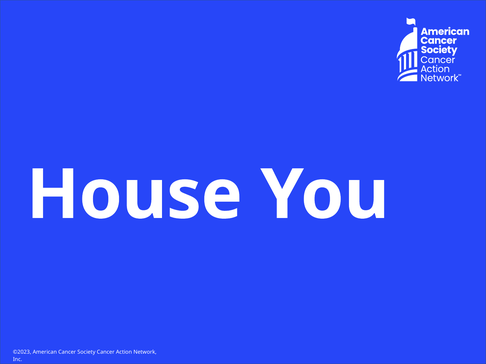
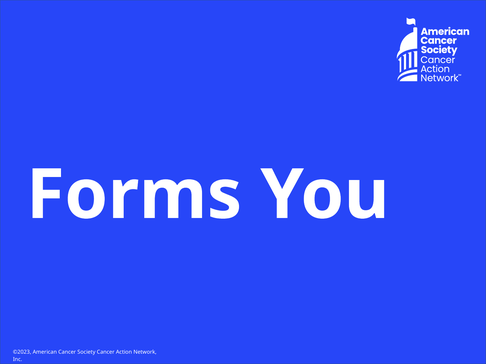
House: House -> Forms
